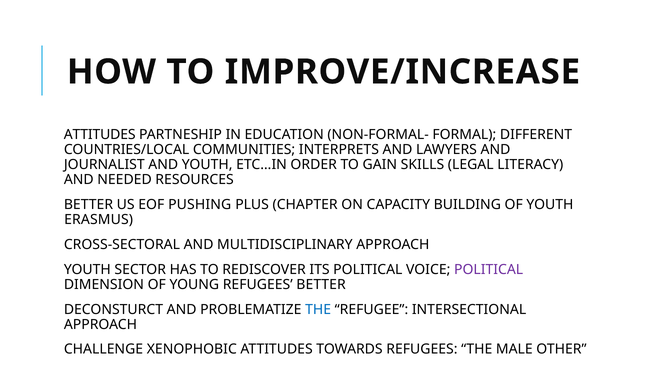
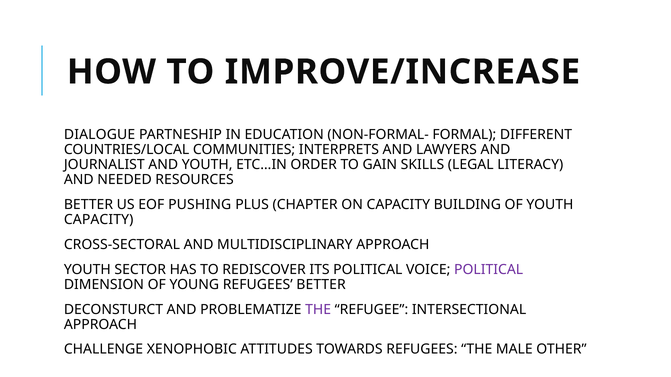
ATTITUDES at (100, 135): ATTITUDES -> DIALOGUE
ERASMUS at (99, 220): ERASMUS -> CAPACITY
THE at (318, 310) colour: blue -> purple
